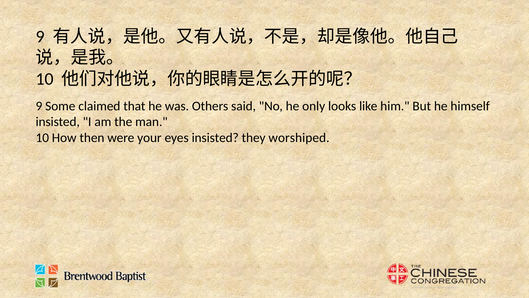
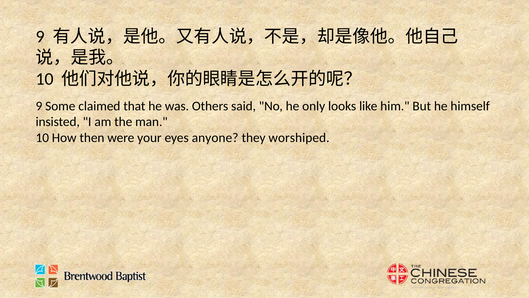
eyes insisted: insisted -> anyone
